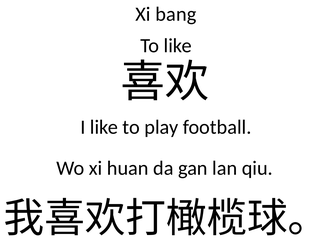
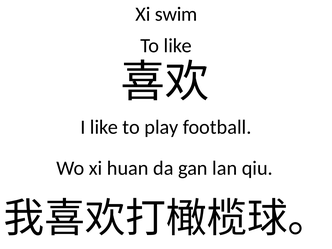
bang: bang -> swim
